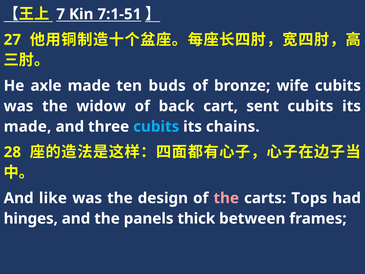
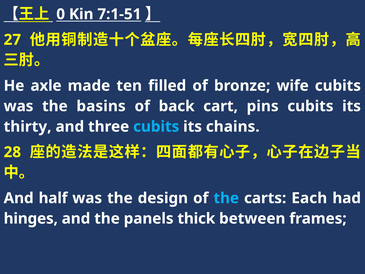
7: 7 -> 0
buds: buds -> filled
widow: widow -> basins
sent: sent -> pins
made at (28, 127): made -> thirty
like: like -> half
the at (226, 198) colour: pink -> light blue
Tops: Tops -> Each
